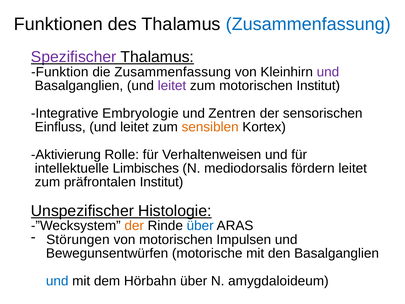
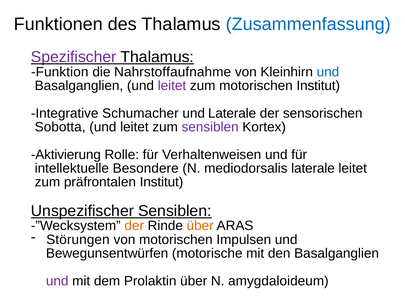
die Zusammenfassung: Zusammenfassung -> Nahrstoffaufnahme
und at (328, 72) colour: purple -> blue
Embryologie: Embryologie -> Schumacher
und Zentren: Zentren -> Laterale
Einfluss: Einfluss -> Sobotta
sensiblen at (210, 127) colour: orange -> purple
Limbisches: Limbisches -> Besondere
mediodorsalis fördern: fördern -> laterale
Unspezifischer Histologie: Histologie -> Sensiblen
über at (200, 226) colour: blue -> orange
und at (57, 281) colour: blue -> purple
Hörbahn: Hörbahn -> Prolaktin
